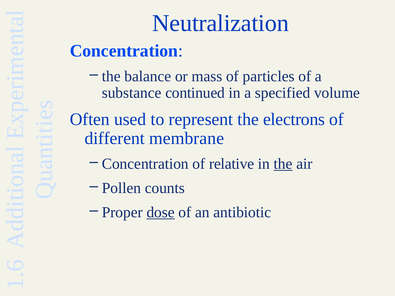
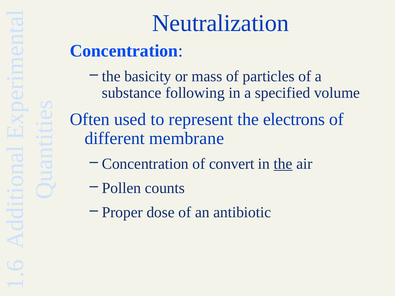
balance: balance -> basicity
continued: continued -> following
relative: relative -> convert
dose underline: present -> none
